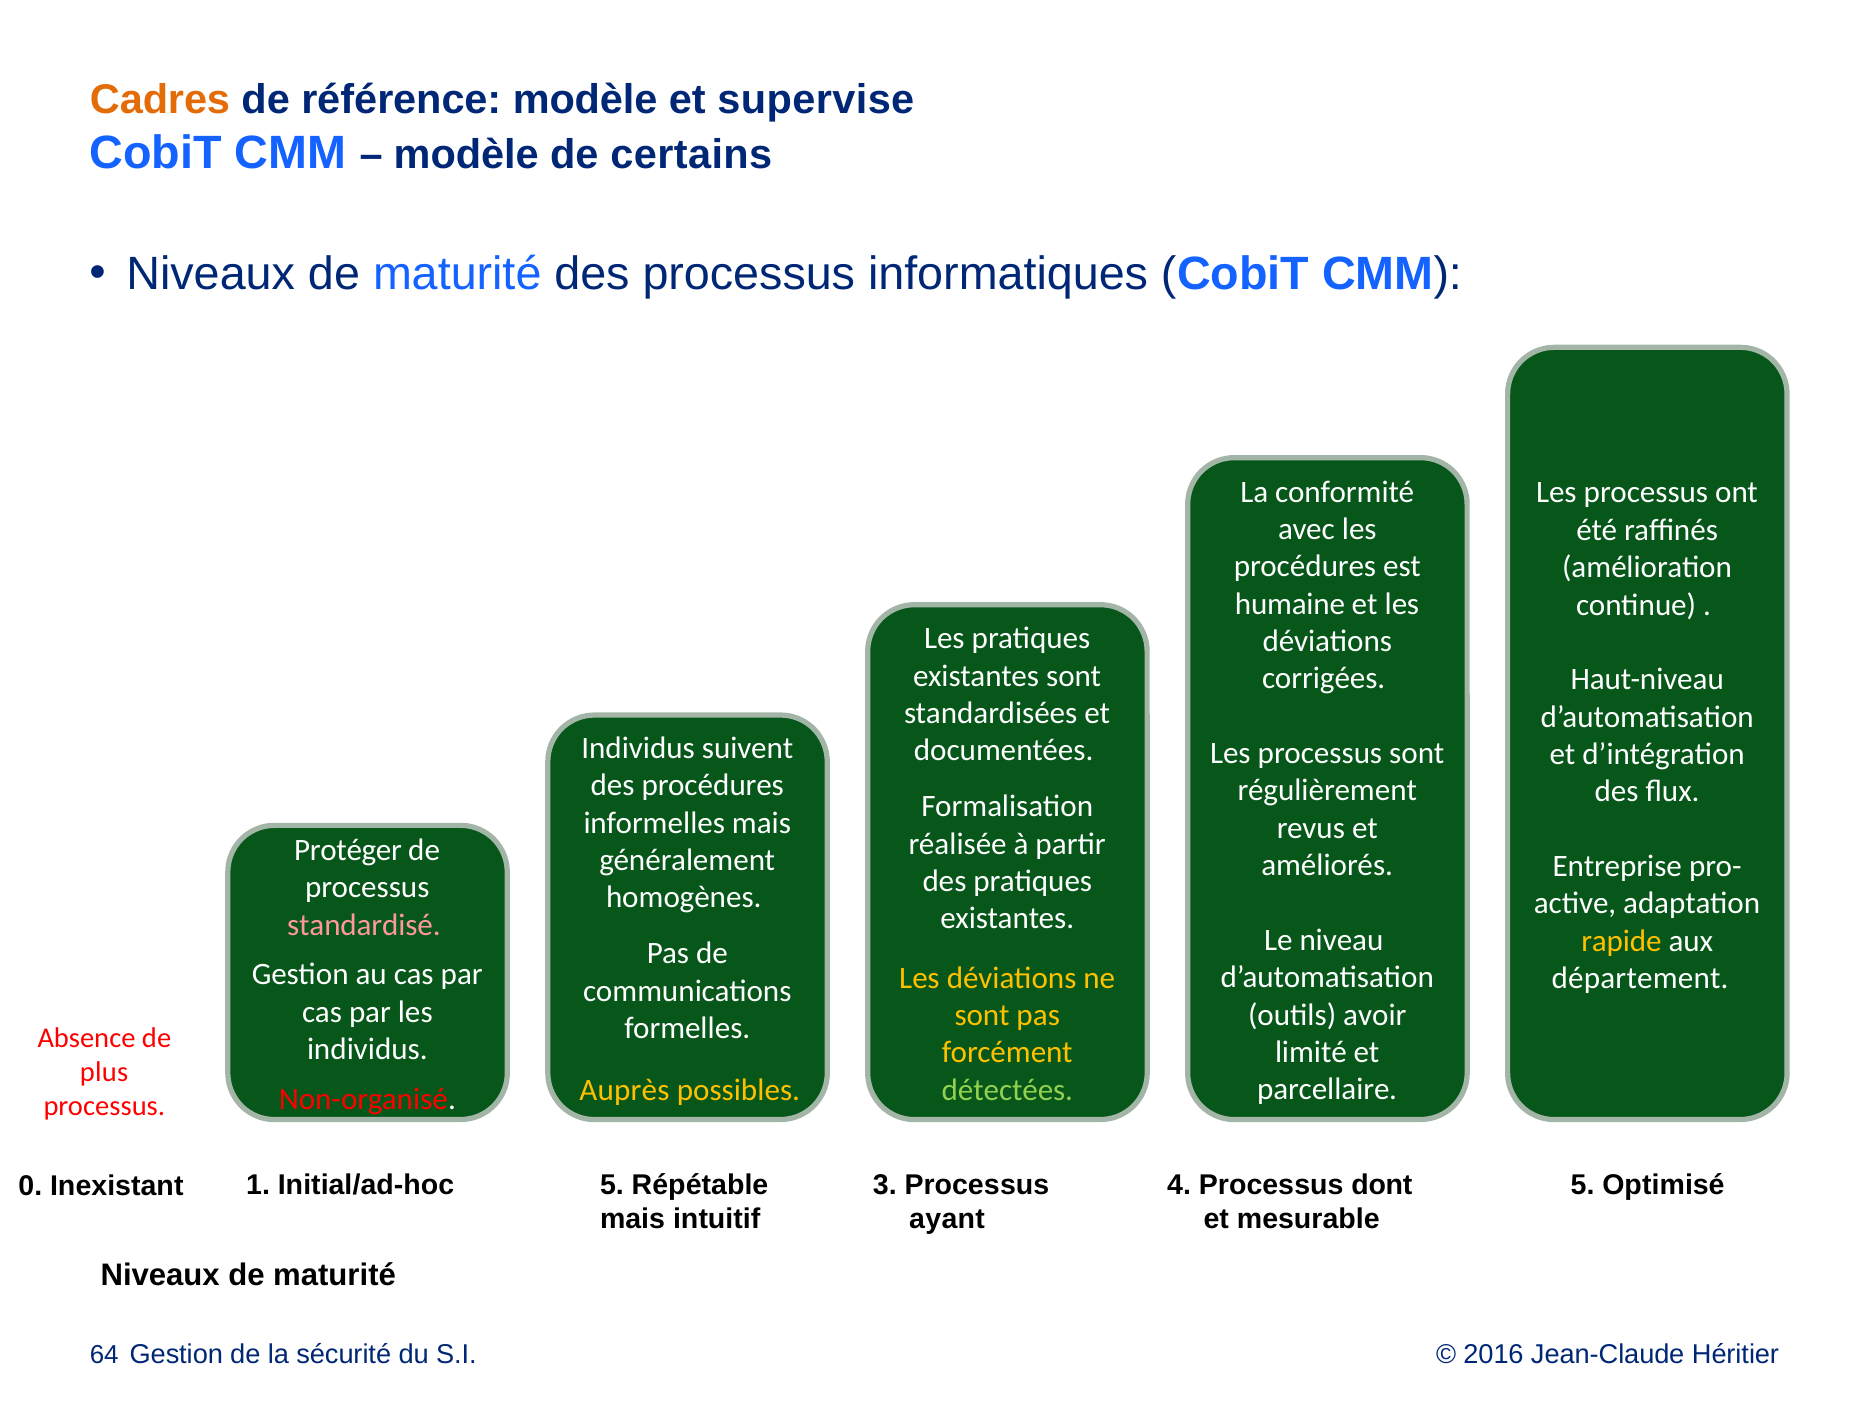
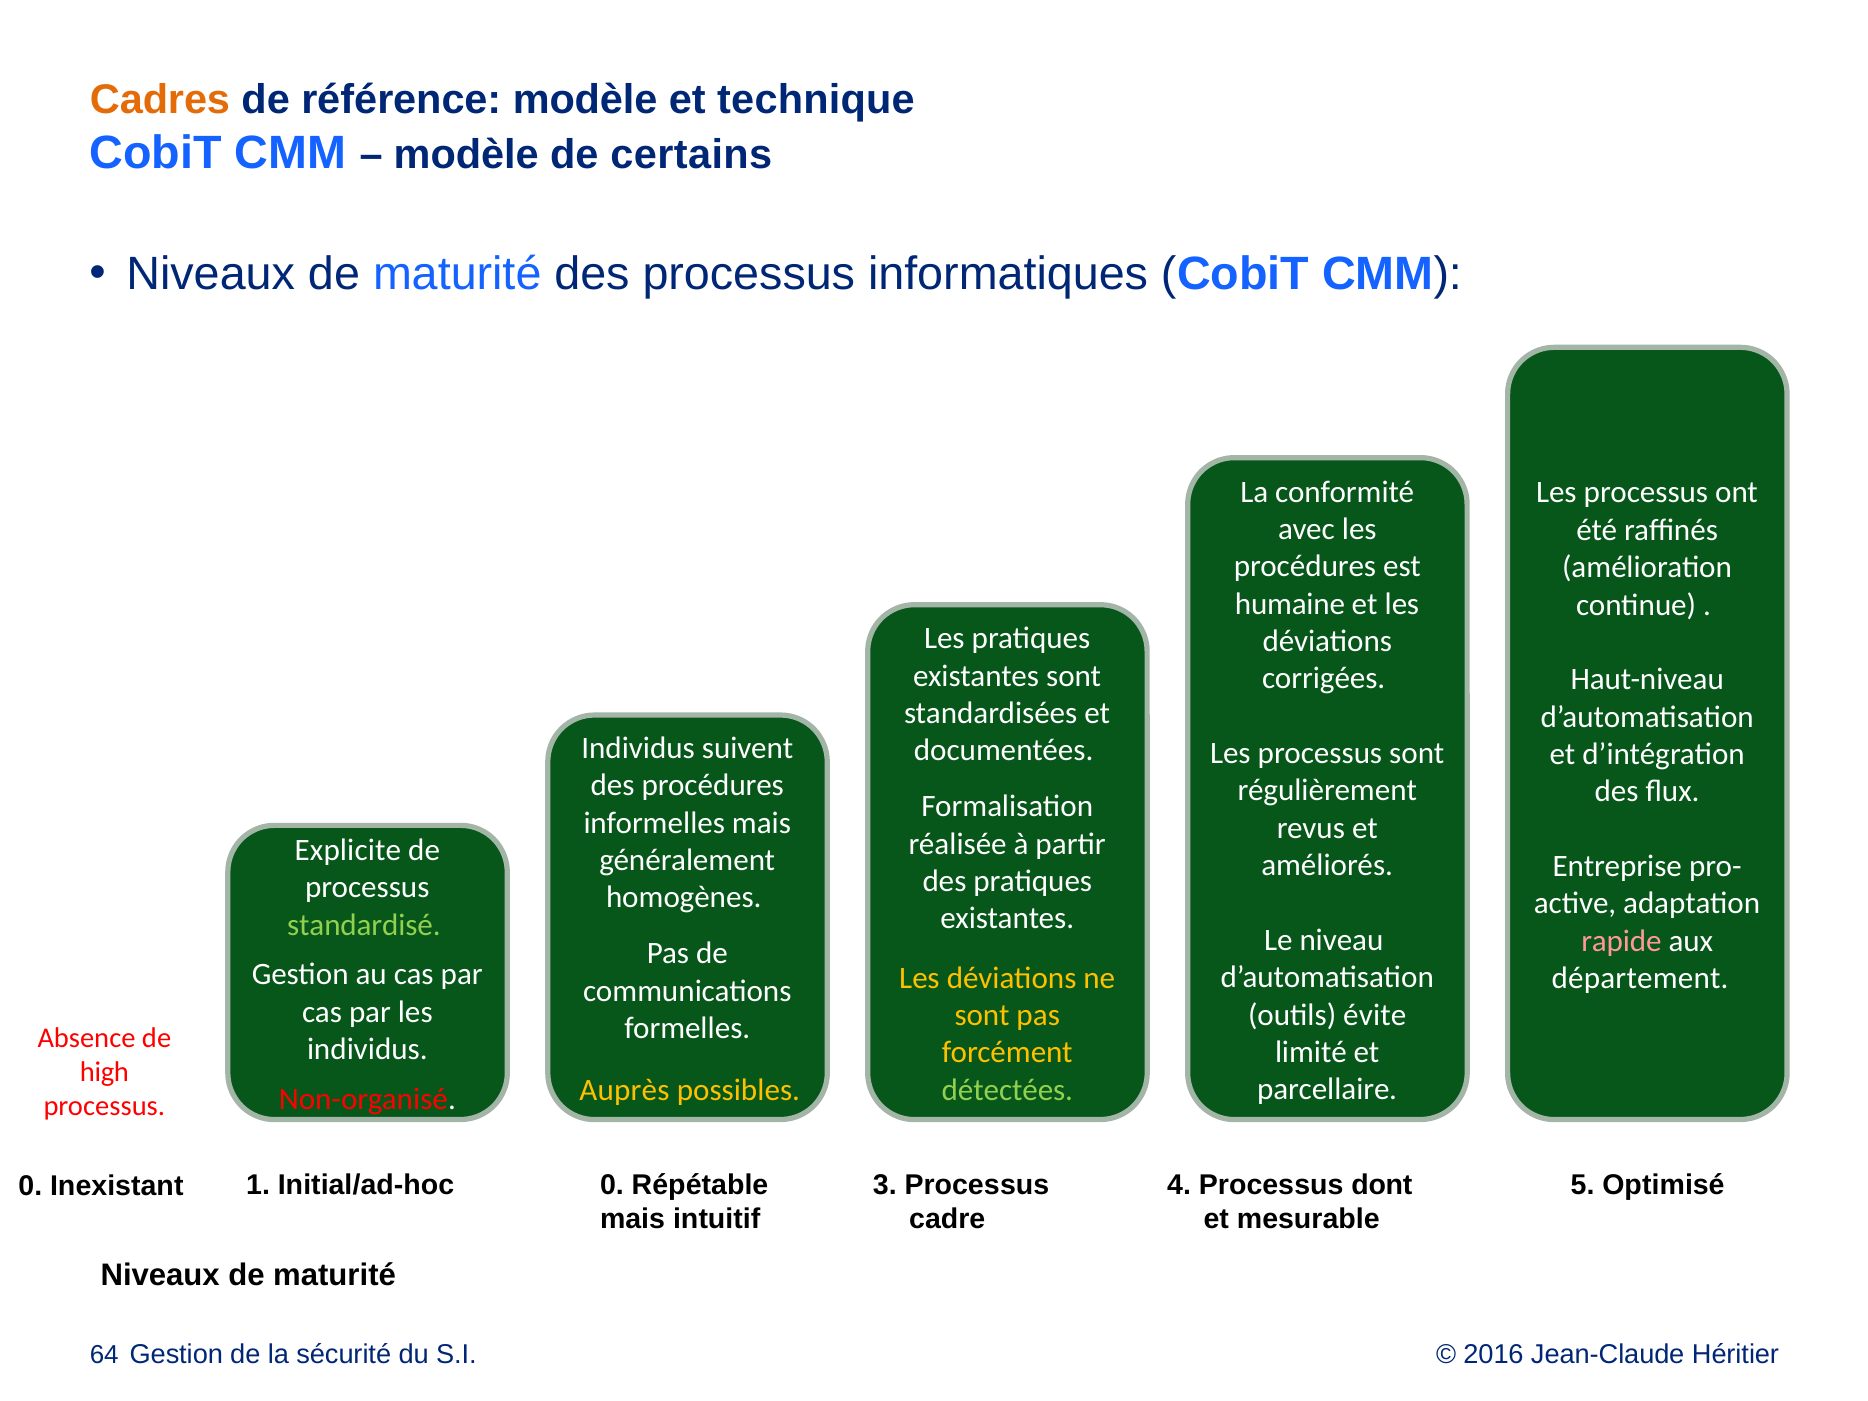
supervise: supervise -> technique
Protéger: Protéger -> Explicite
standardisé colour: pink -> light green
rapide colour: yellow -> pink
avoir: avoir -> évite
plus: plus -> high
Initial/ad-hoc 5: 5 -> 0
ayant: ayant -> cadre
